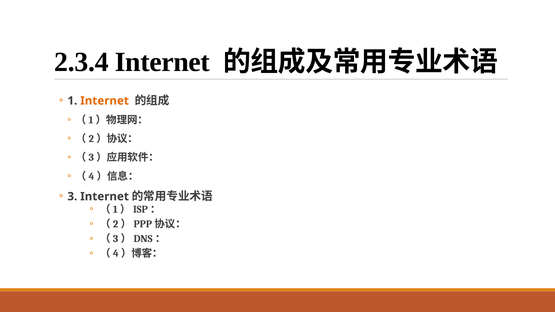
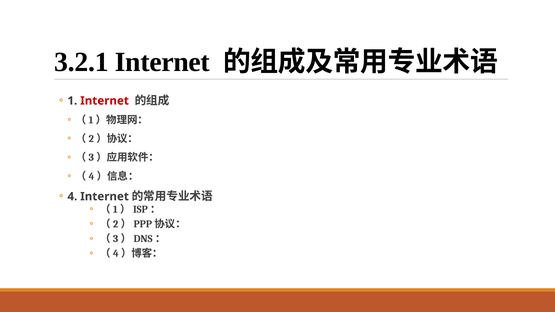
2.3.4: 2.3.4 -> 3.2.1
Internet at (105, 101) colour: orange -> red
3: 3 -> 4
